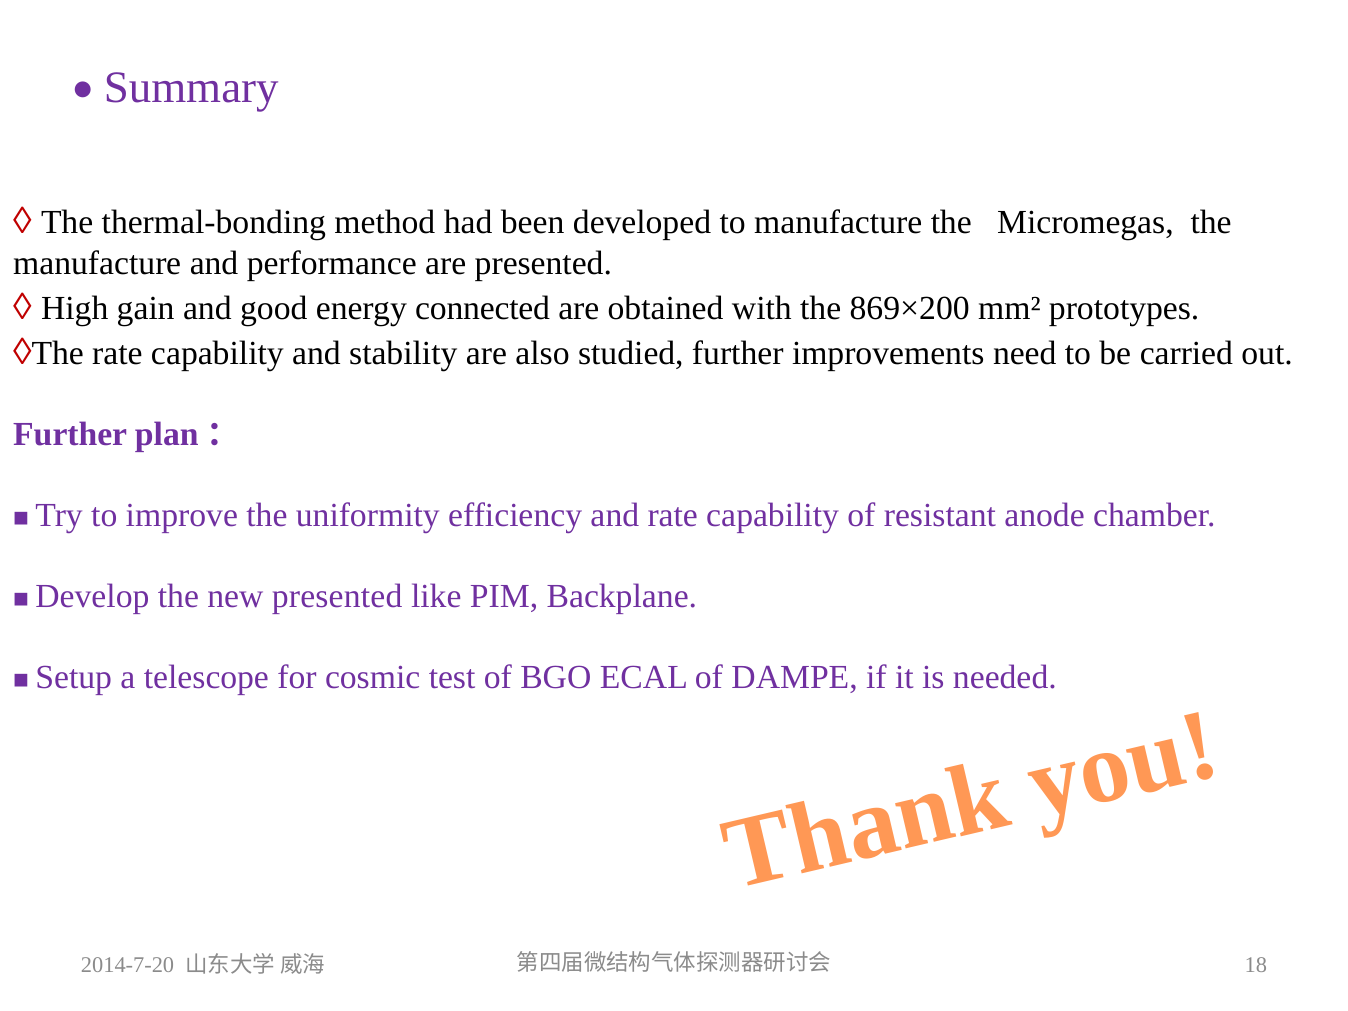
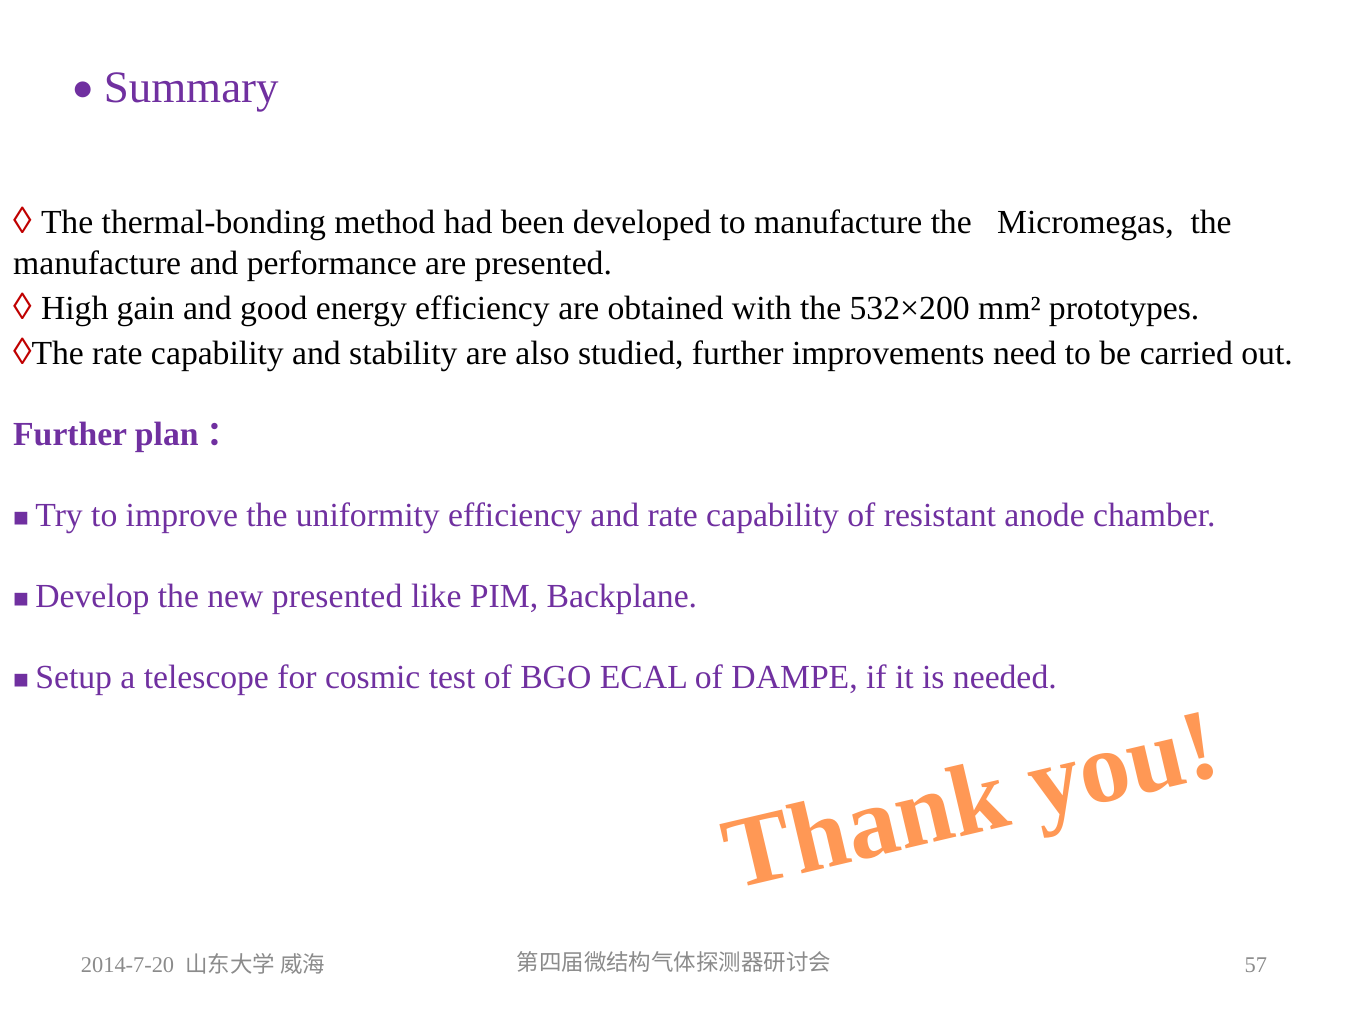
energy connected: connected -> efficiency
869×200: 869×200 -> 532×200
18: 18 -> 57
